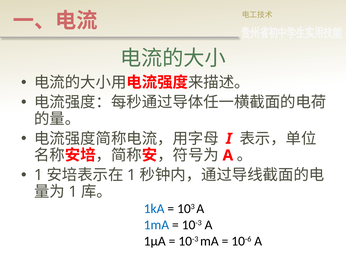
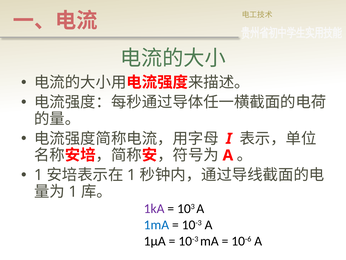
1kA colour: blue -> purple
